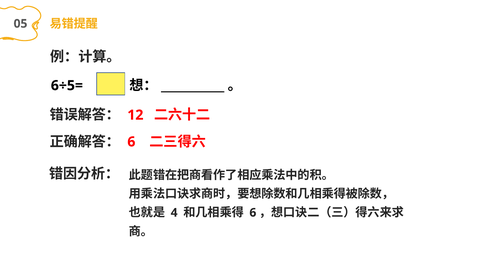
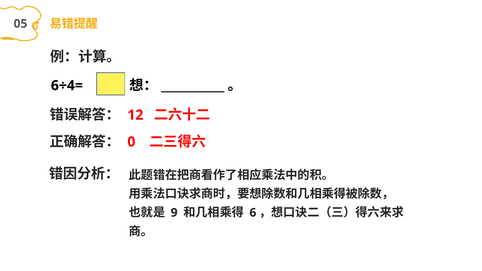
6÷5=: 6÷5= -> 6÷4=
6 at (131, 142): 6 -> 0
4: 4 -> 9
